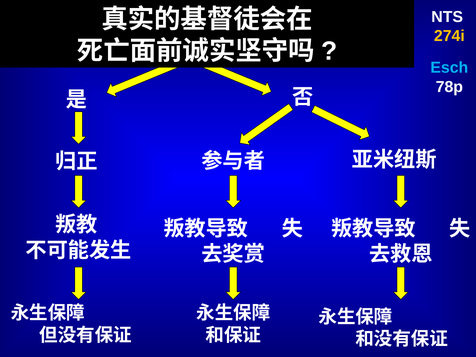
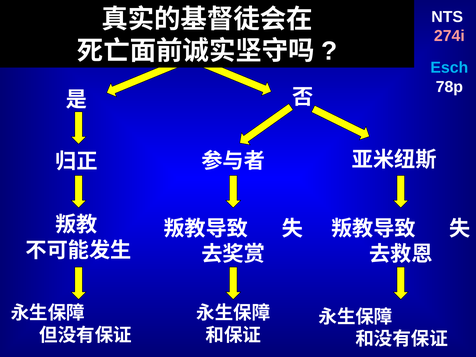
274i colour: yellow -> pink
